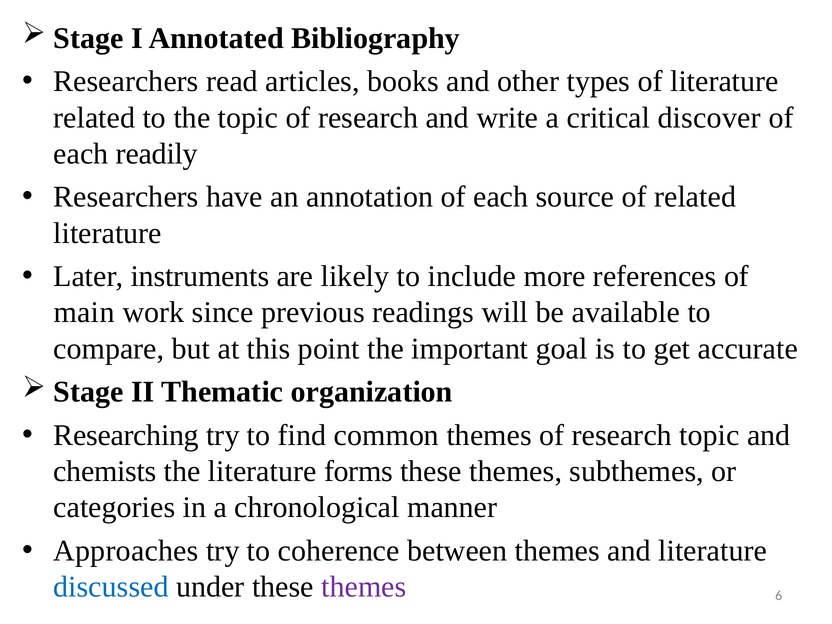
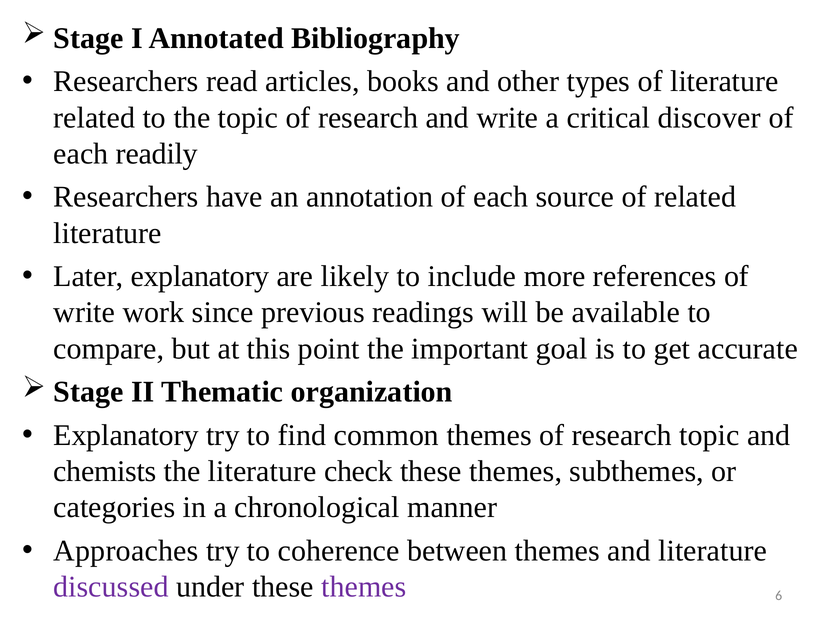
Later instruments: instruments -> explanatory
main at (84, 313): main -> write
Researching at (126, 435): Researching -> Explanatory
forms: forms -> check
discussed colour: blue -> purple
